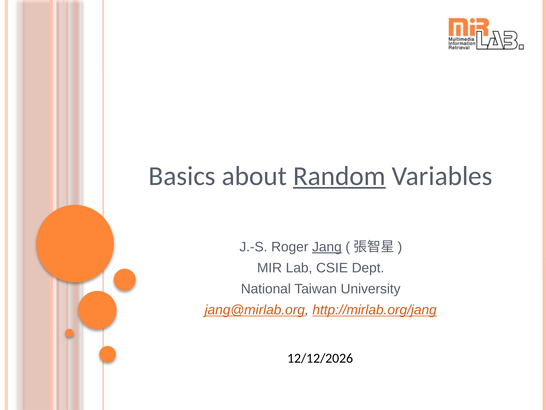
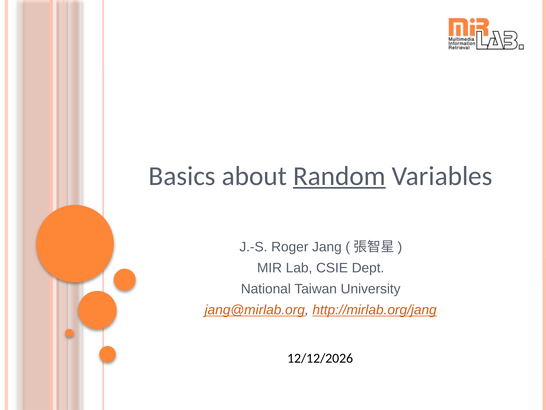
Jang underline: present -> none
